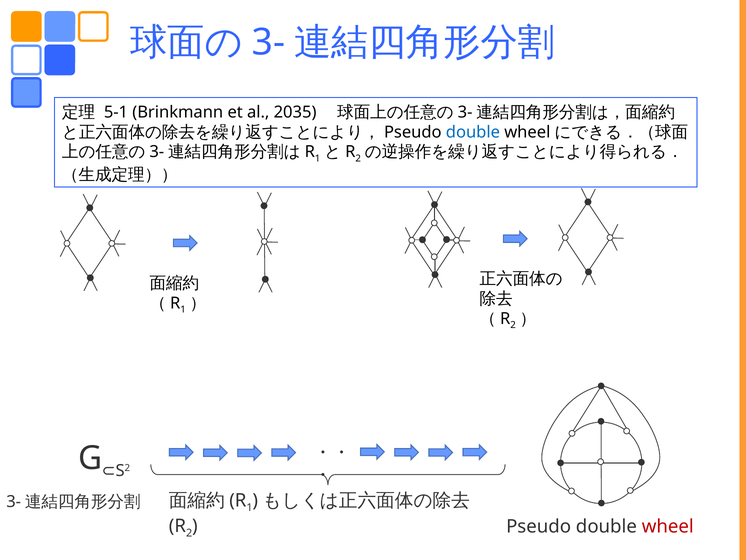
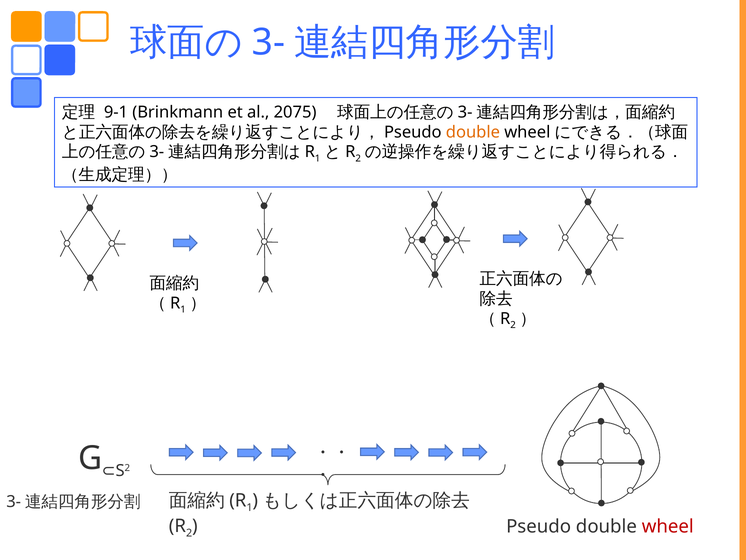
5-1: 5-1 -> 9-1
2035: 2035 -> 2075
double at (473, 132) colour: blue -> orange
